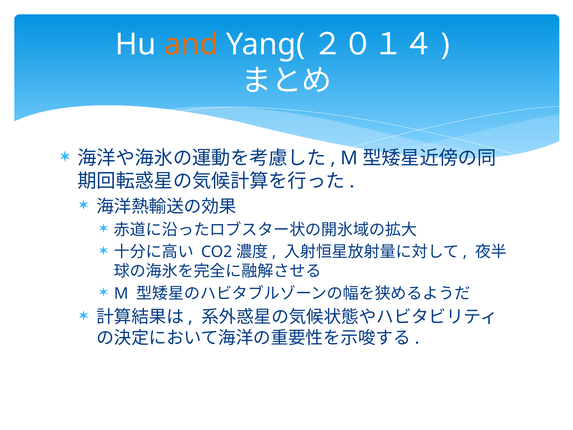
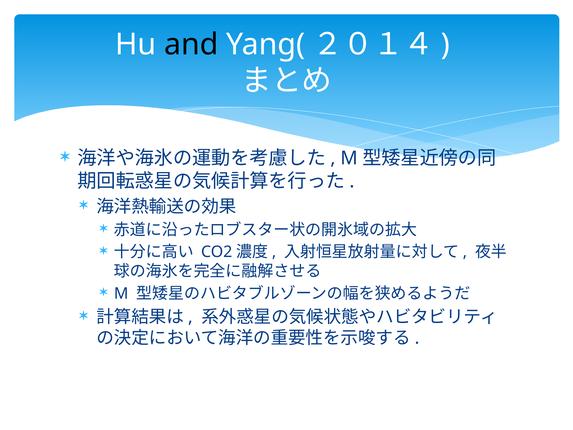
and colour: orange -> black
